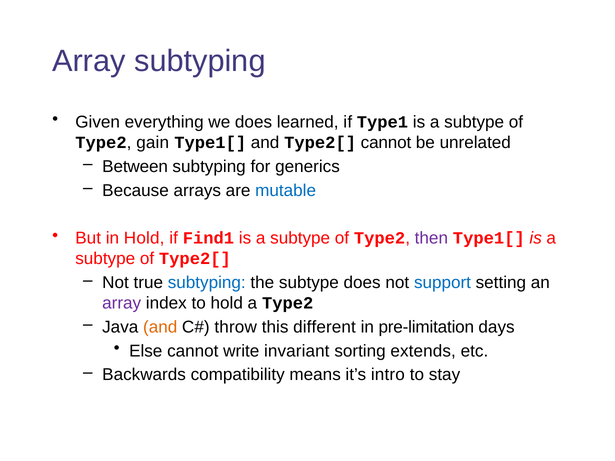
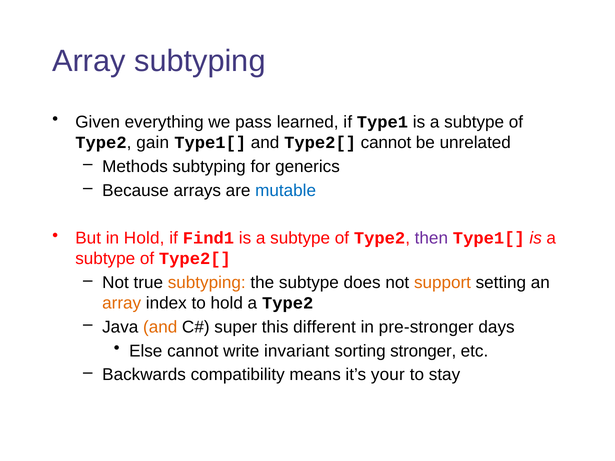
we does: does -> pass
Between: Between -> Methods
subtyping at (207, 283) colour: blue -> orange
support colour: blue -> orange
array at (122, 303) colour: purple -> orange
throw: throw -> super
pre-limitation: pre-limitation -> pre-stronger
extends: extends -> stronger
intro: intro -> your
